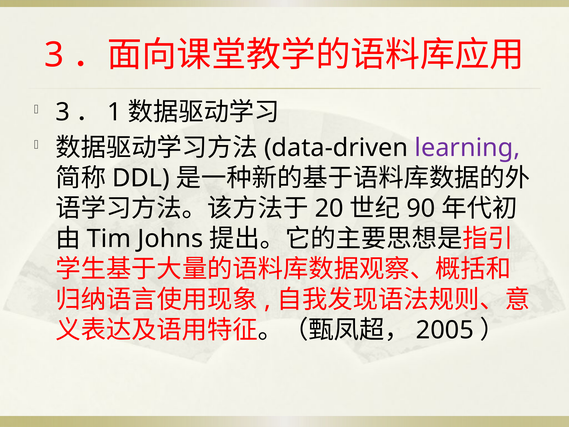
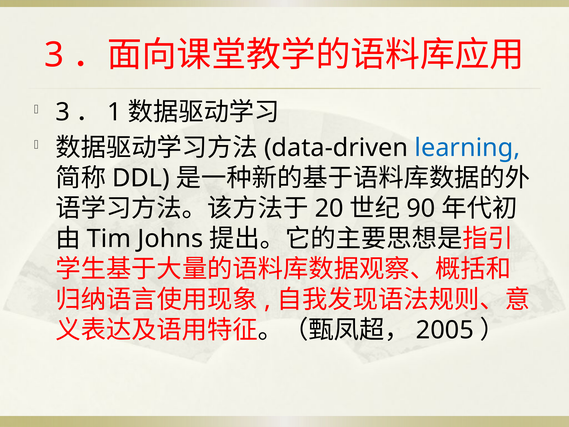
learning colour: purple -> blue
